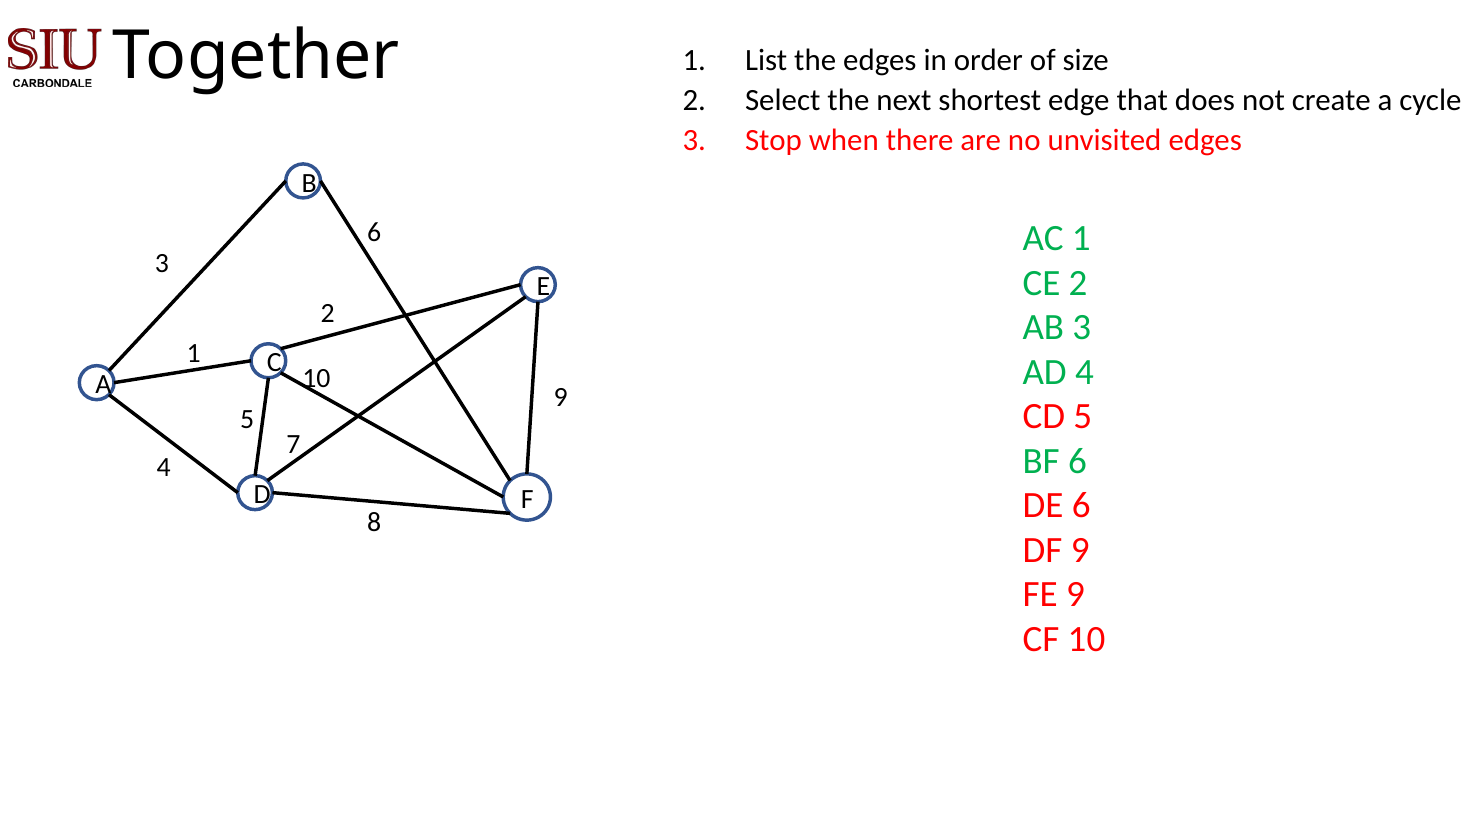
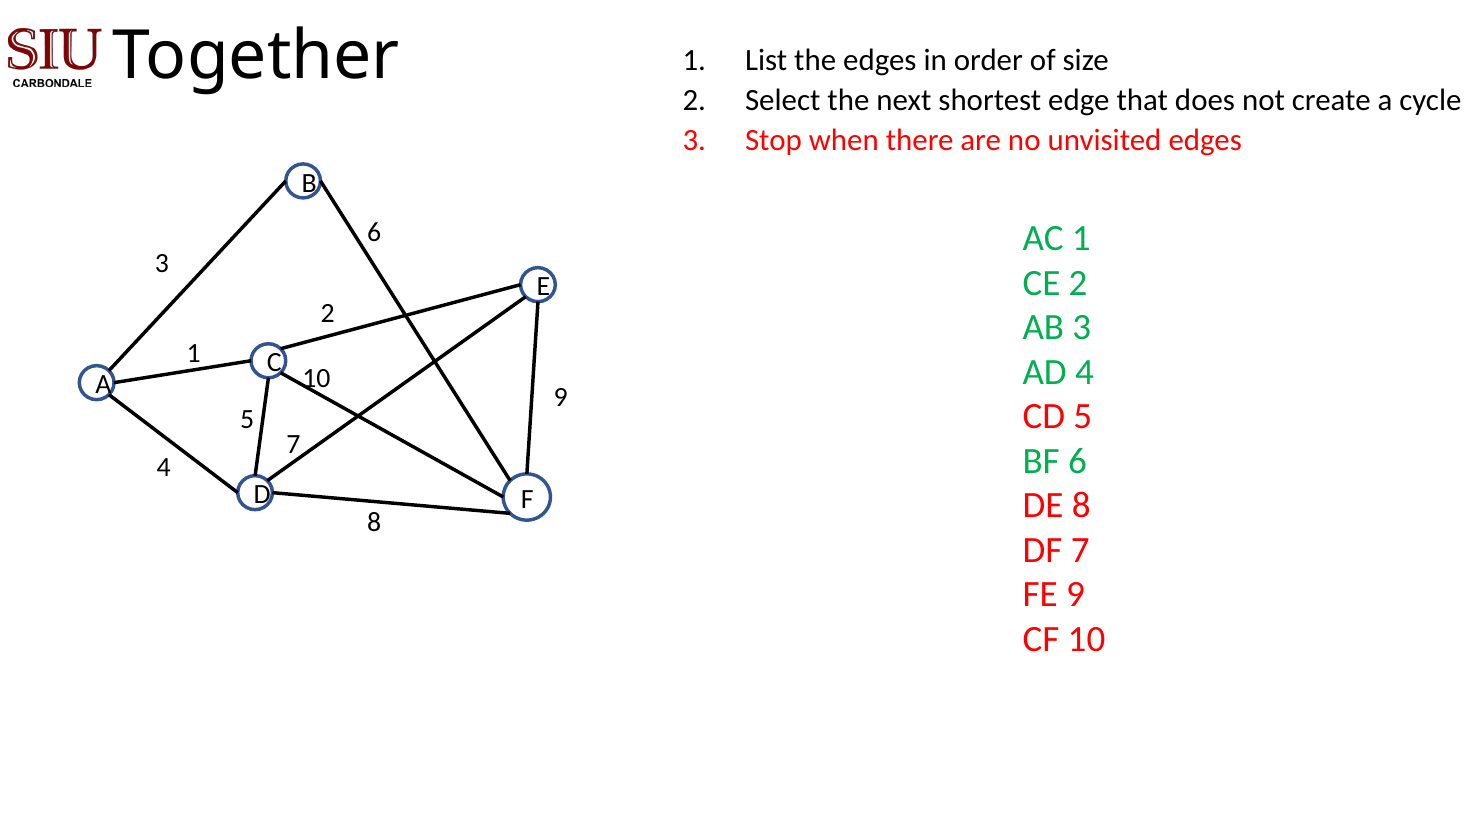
DE 6: 6 -> 8
DF 9: 9 -> 7
